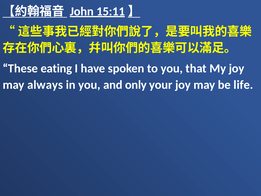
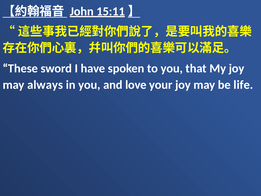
eating: eating -> sword
only: only -> love
